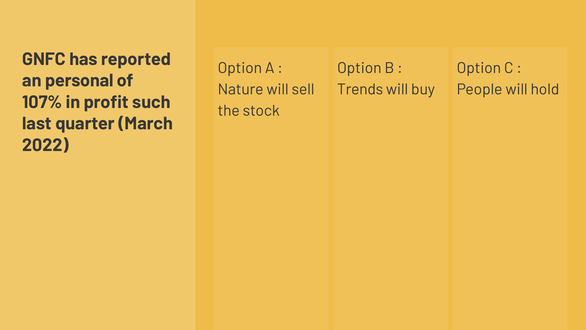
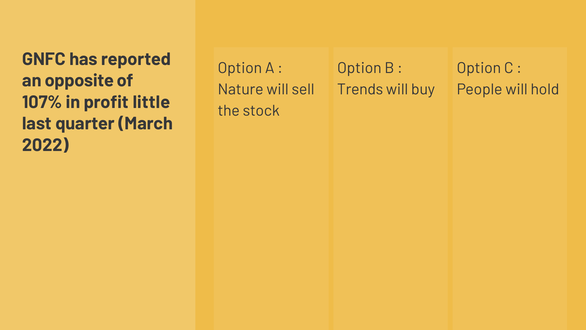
personal: personal -> opposite
such: such -> little
